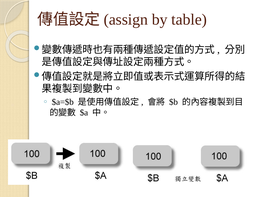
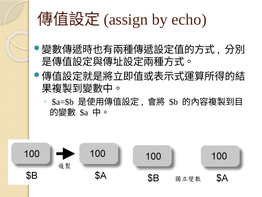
table: table -> echo
